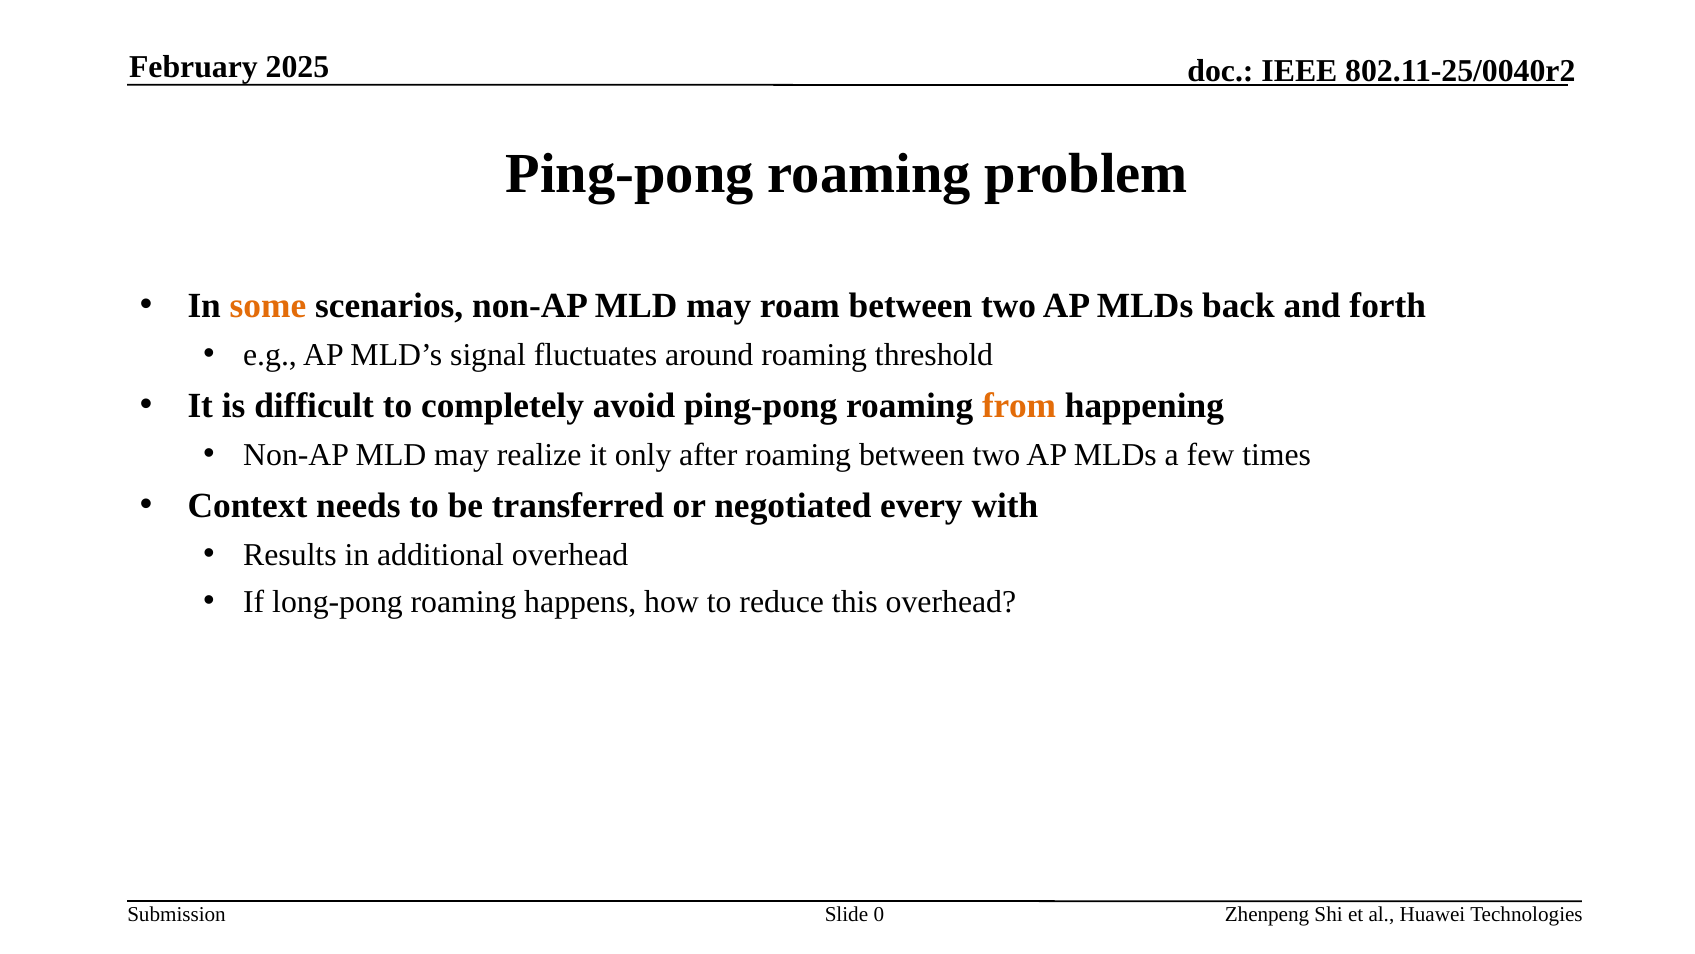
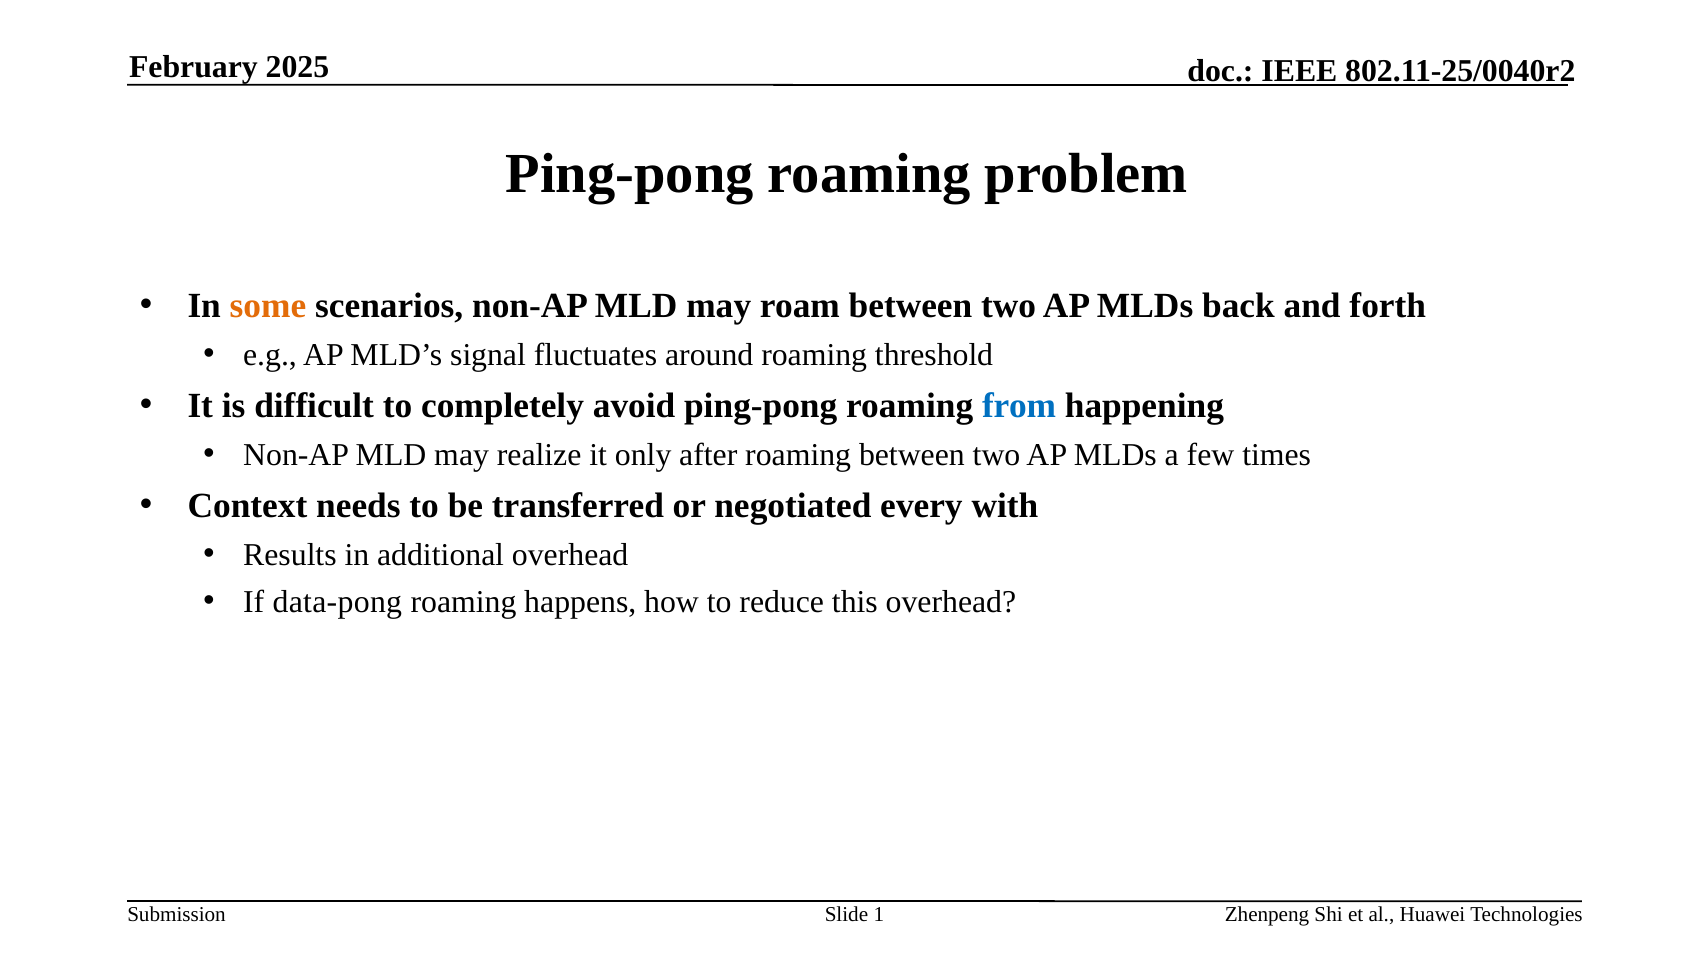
from colour: orange -> blue
long-pong: long-pong -> data-pong
0: 0 -> 1
